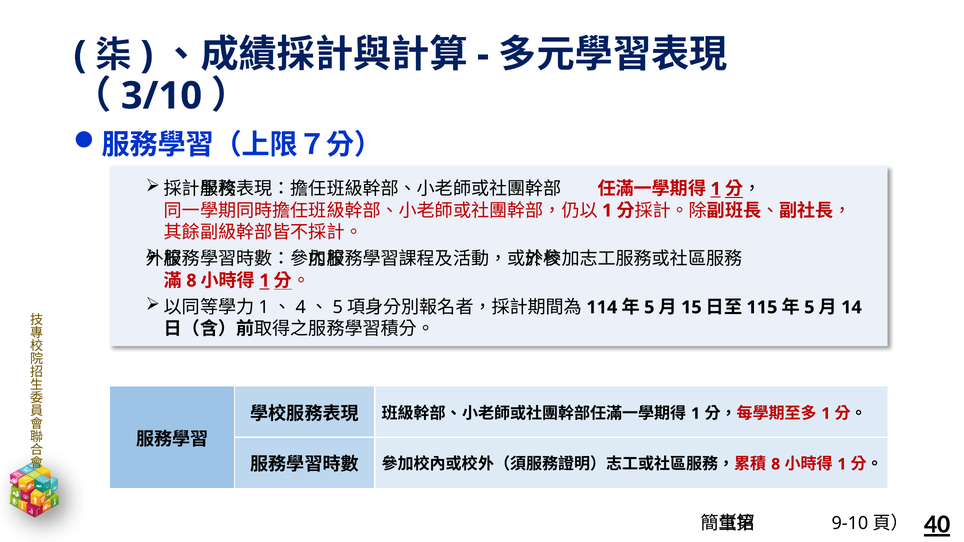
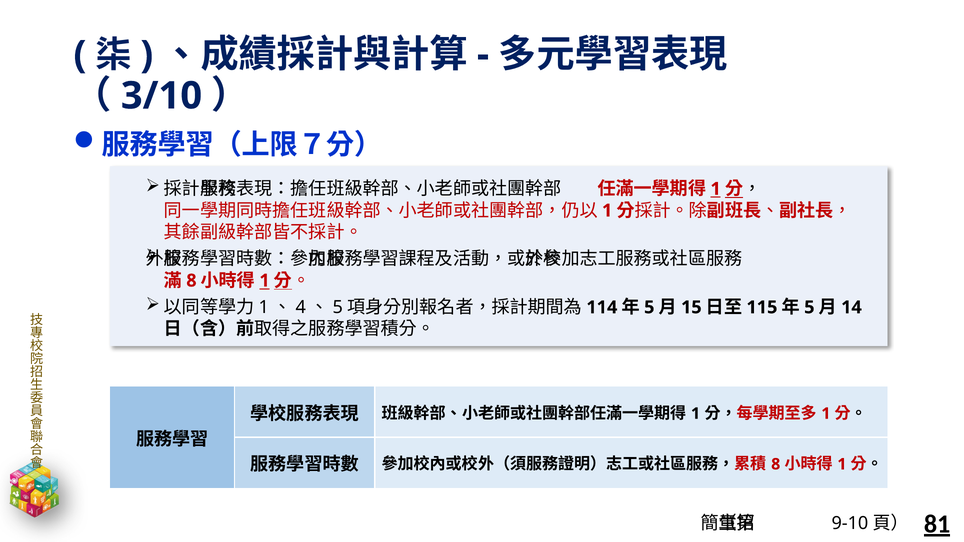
40: 40 -> 81
